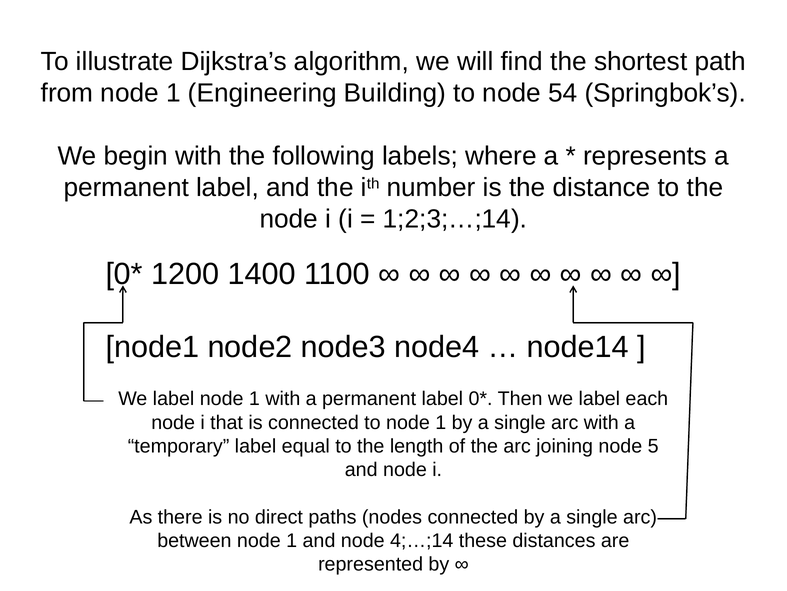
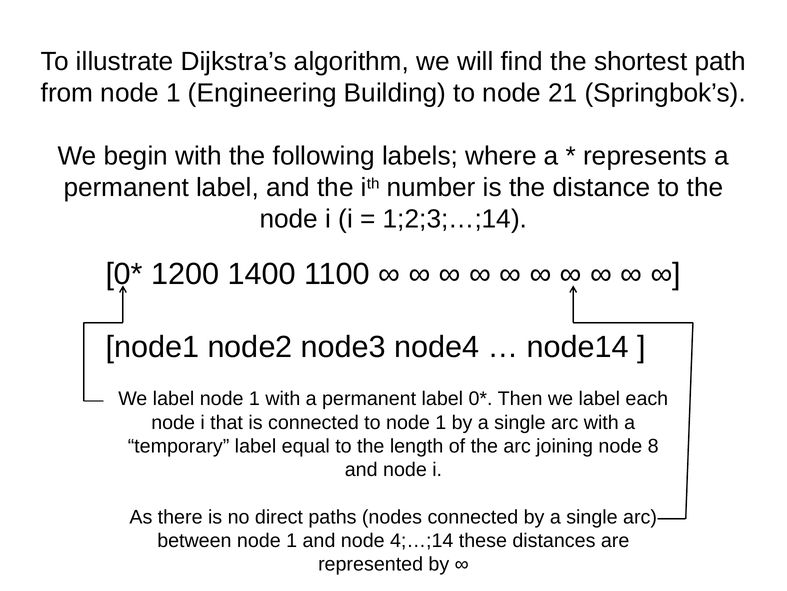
54: 54 -> 21
5: 5 -> 8
